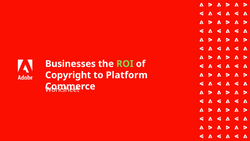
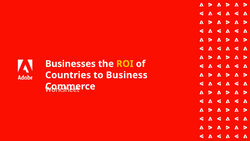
ROI colour: light green -> yellow
Copyright: Copyright -> Countries
Platform: Platform -> Business
